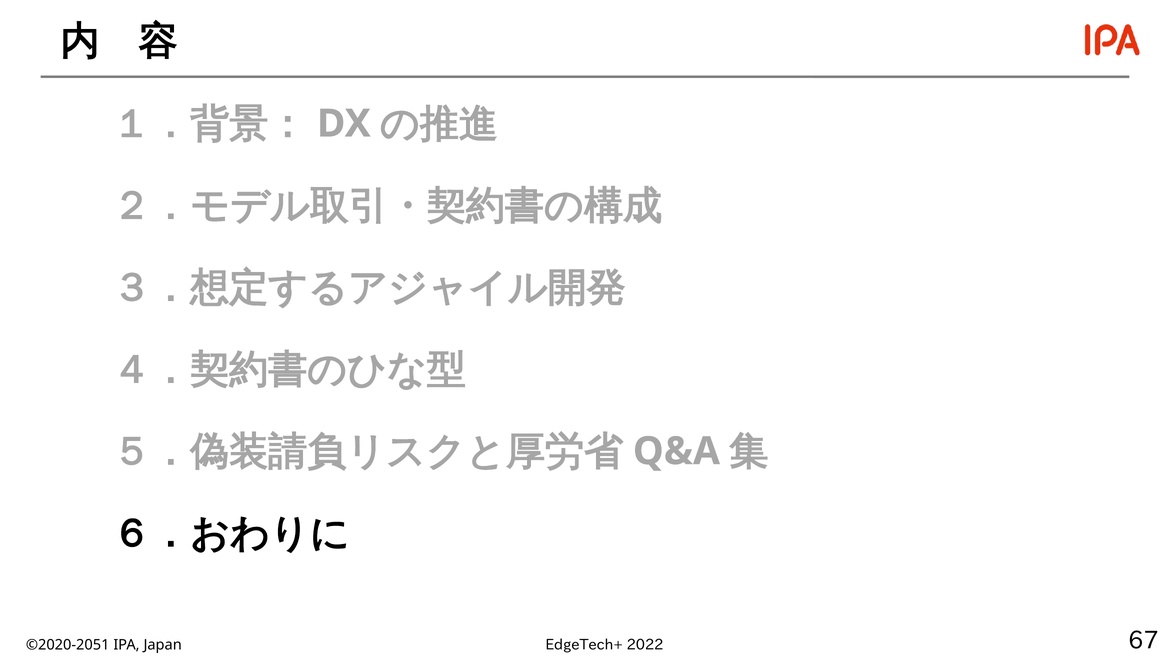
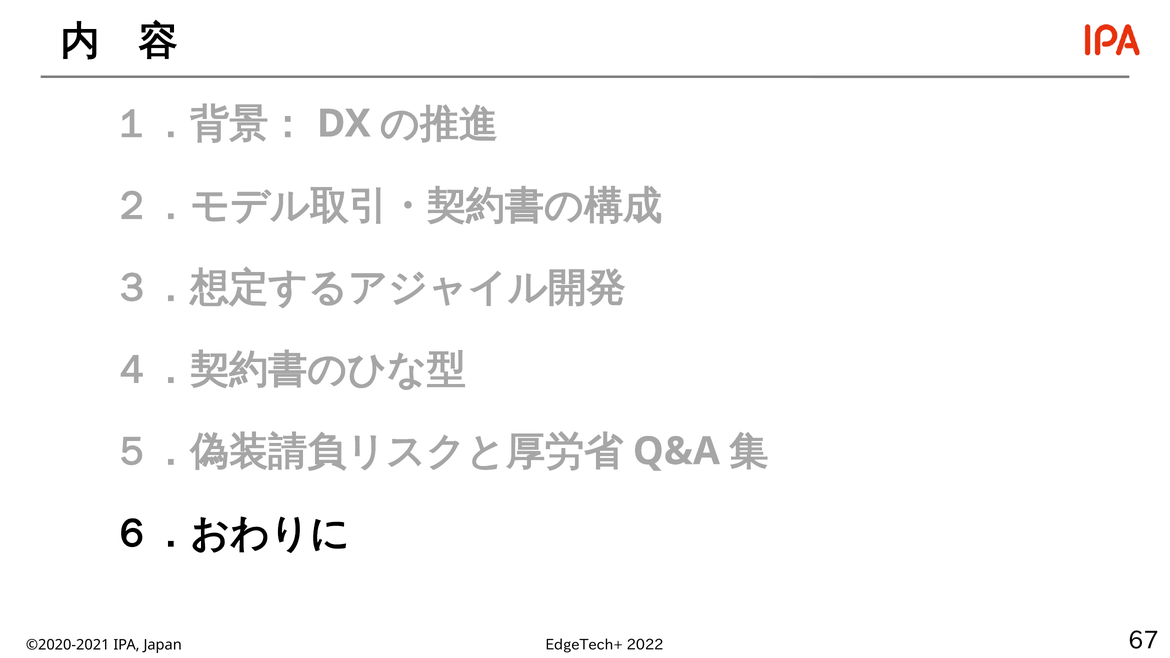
©2020-2051: ©2020-2051 -> ©2020-2021
